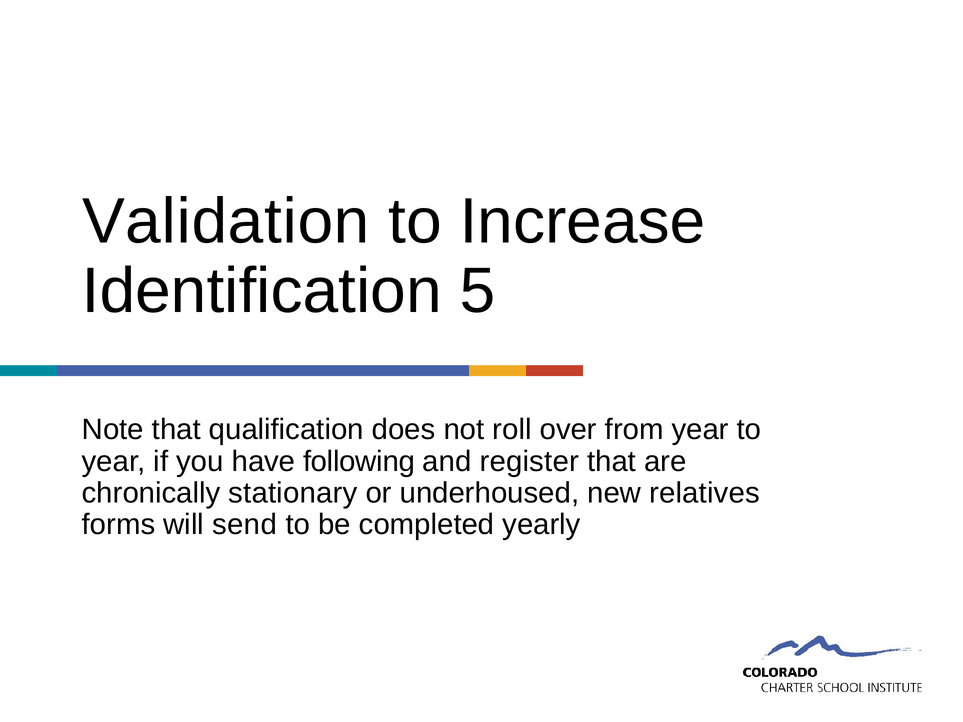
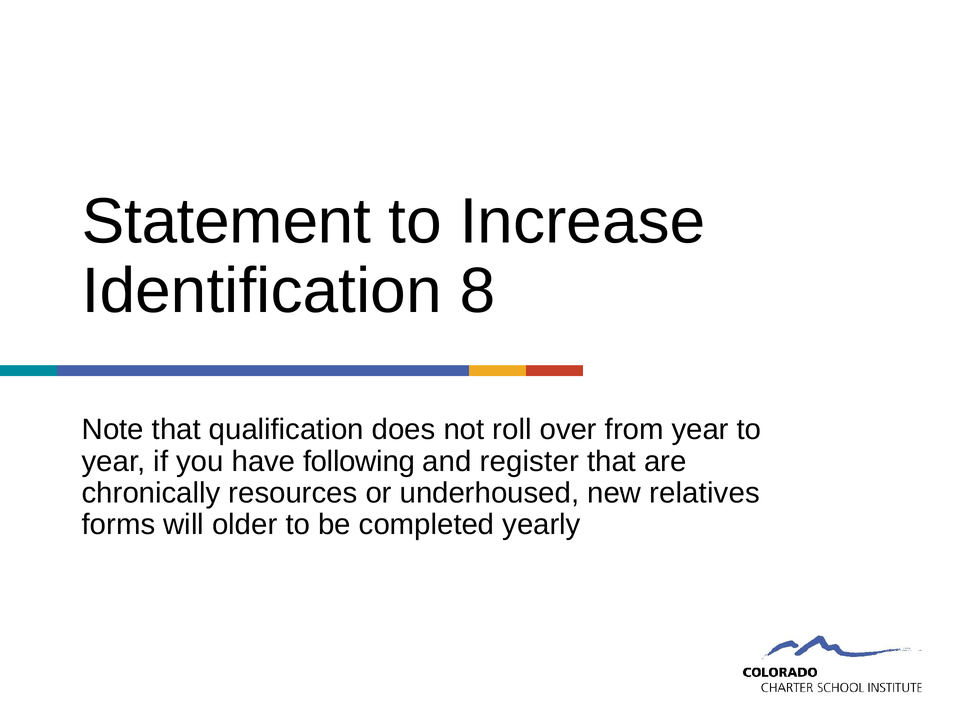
Validation: Validation -> Statement
5: 5 -> 8
stationary: stationary -> resources
send: send -> older
